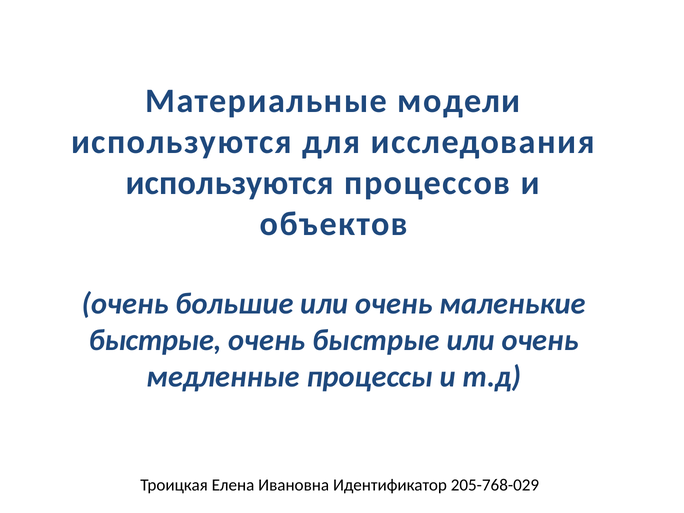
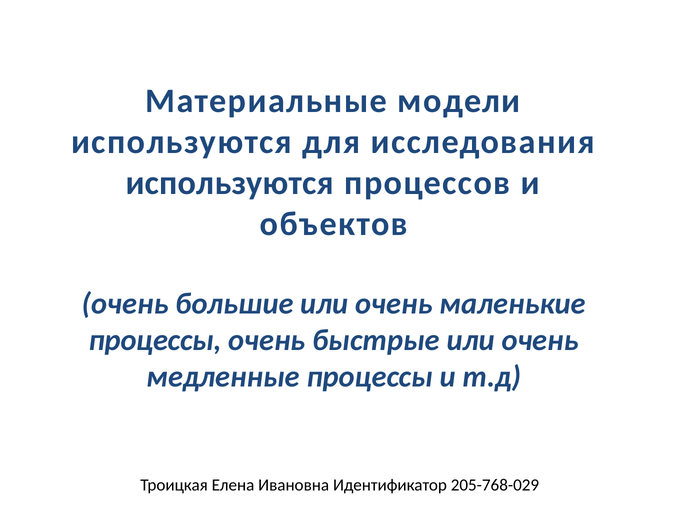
быстрые at (155, 340): быстрые -> процессы
